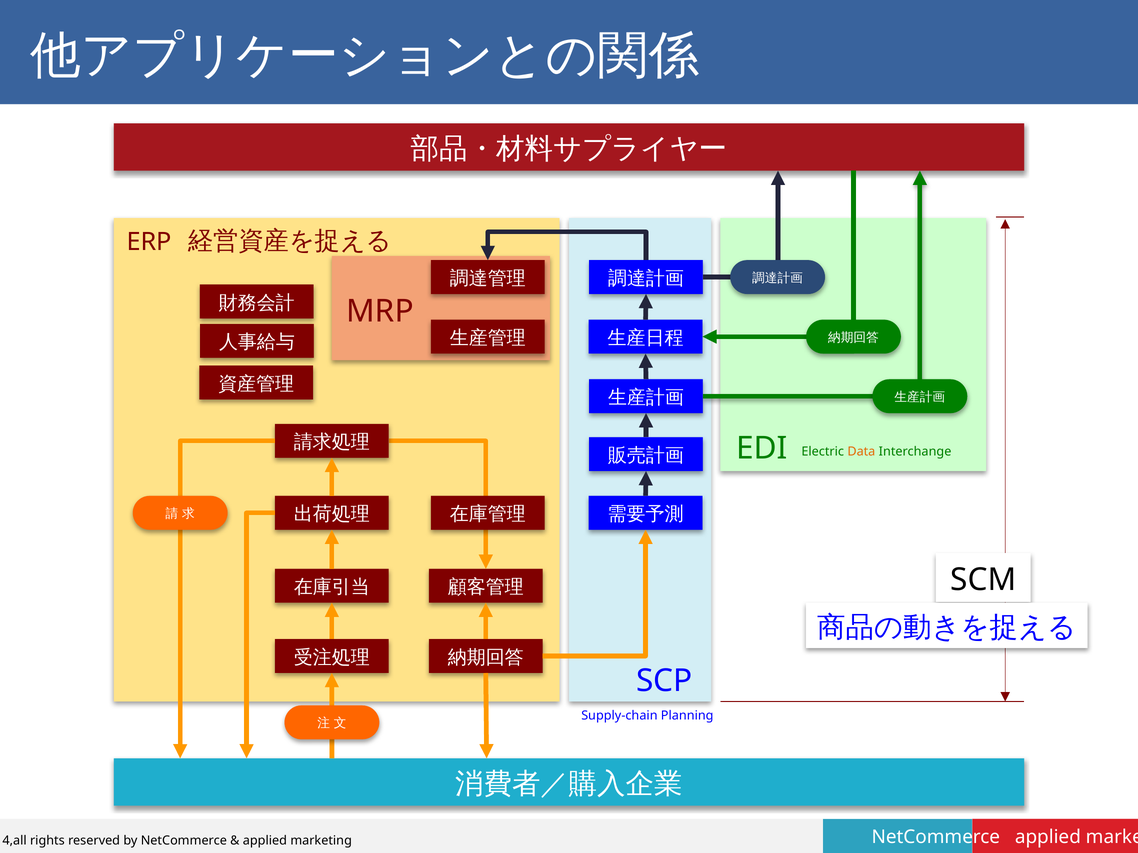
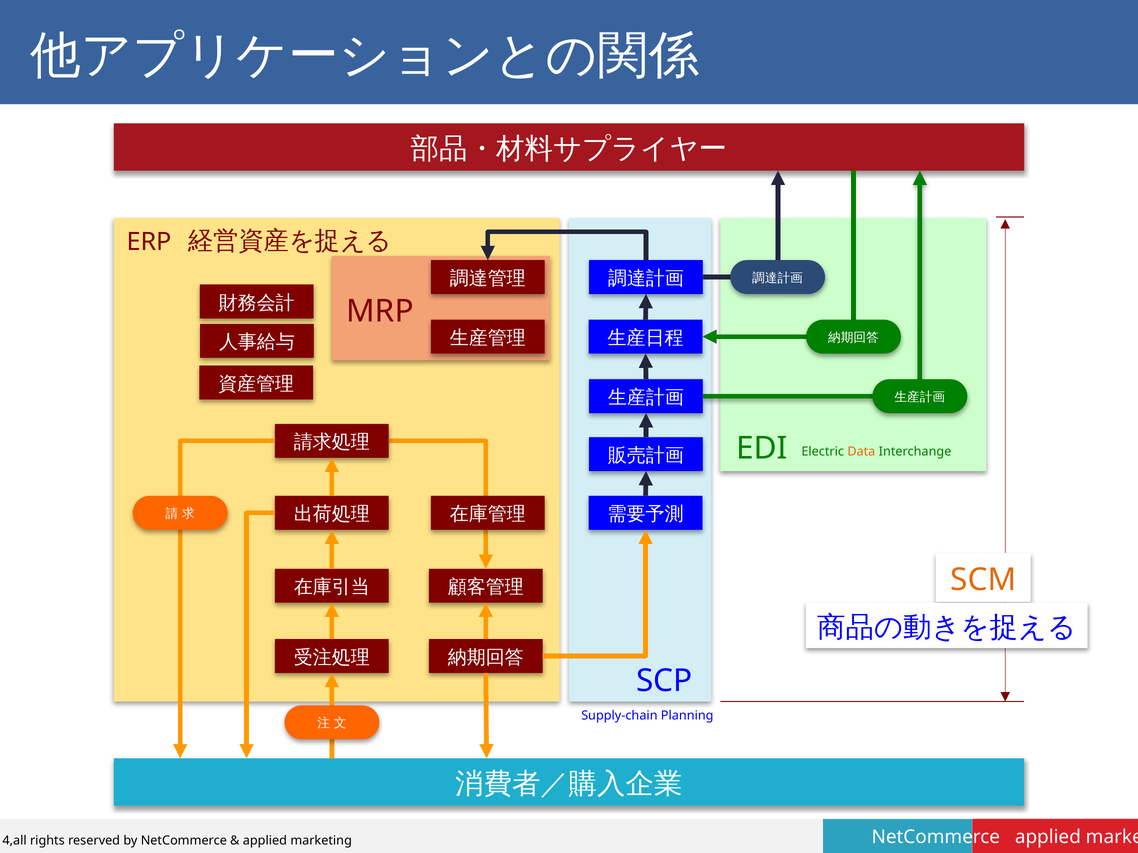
SCM colour: black -> orange
